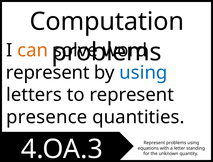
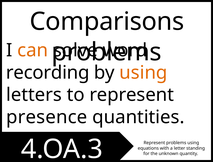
Computation: Computation -> Comparisons
represent at (48, 73): represent -> recording
using at (143, 73) colour: blue -> orange
